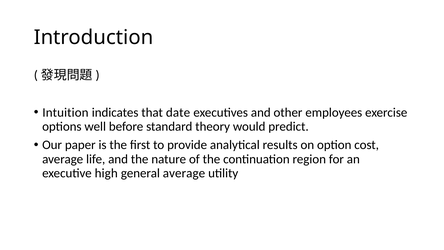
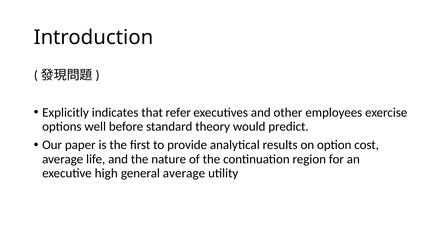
Intuition: Intuition -> Explicitly
date: date -> refer
